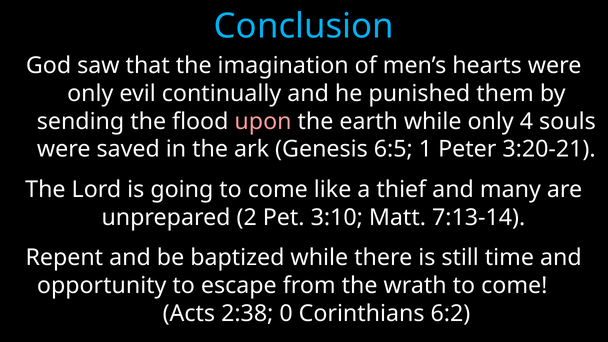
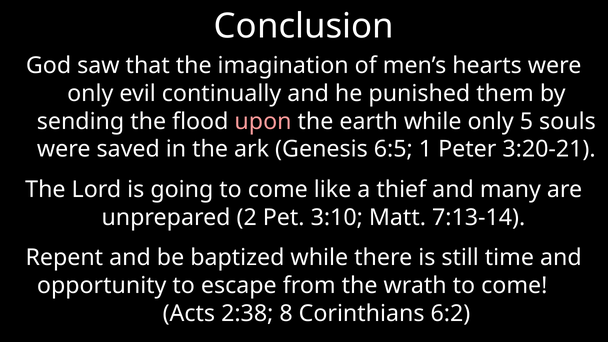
Conclusion colour: light blue -> white
4: 4 -> 5
0: 0 -> 8
